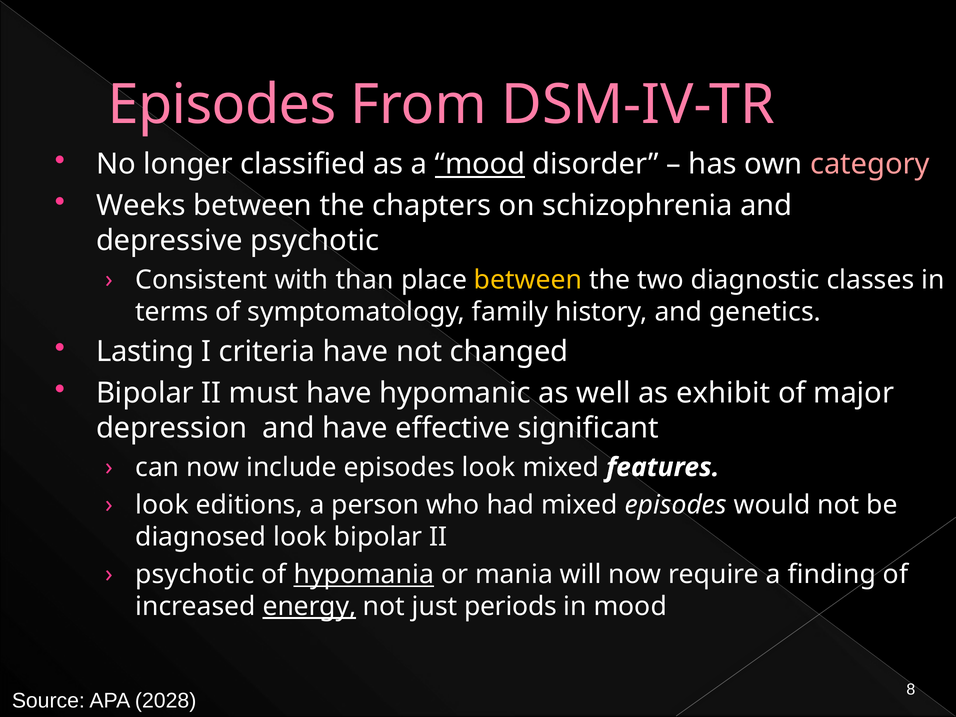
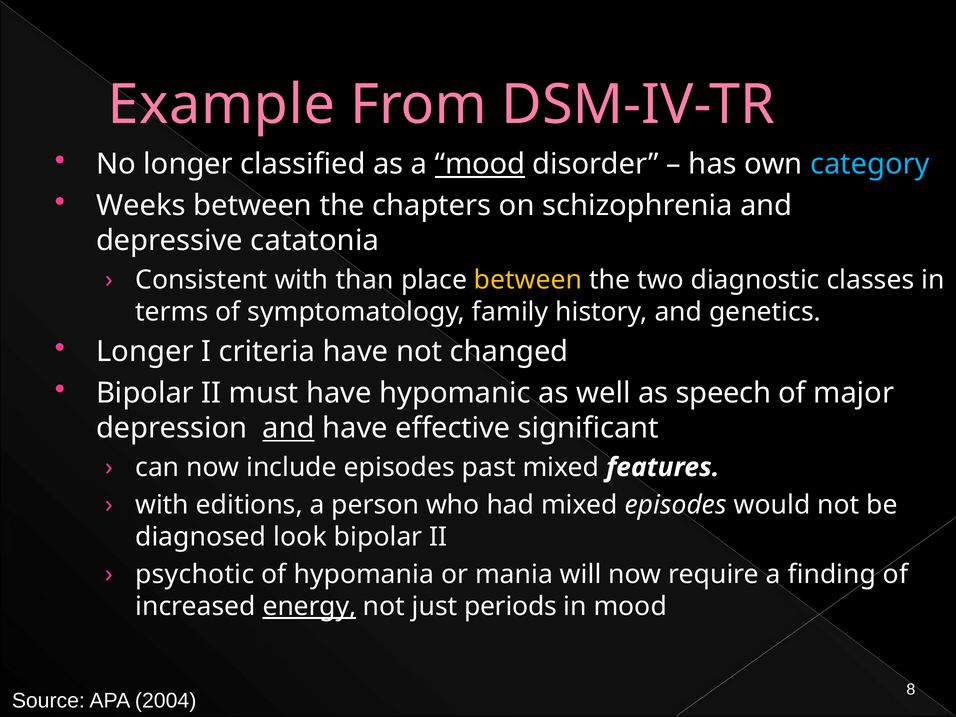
Episodes at (222, 105): Episodes -> Example
category colour: pink -> light blue
depressive psychotic: psychotic -> catatonia
Lasting at (145, 352): Lasting -> Longer
exhibit: exhibit -> speech
and at (289, 428) underline: none -> present
episodes look: look -> past
look at (162, 505): look -> with
hypomania underline: present -> none
2028: 2028 -> 2004
